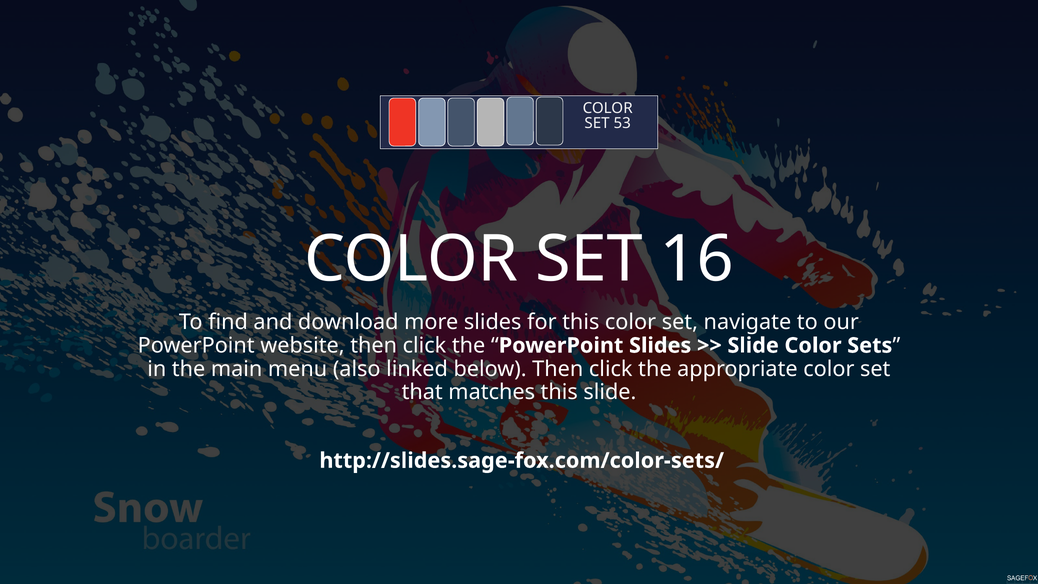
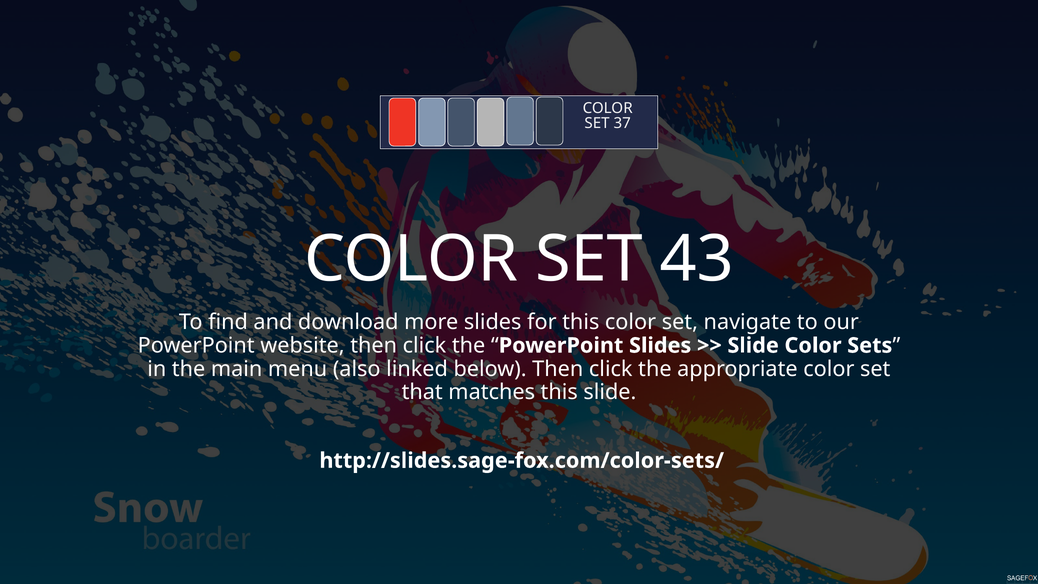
53: 53 -> 37
16: 16 -> 43
